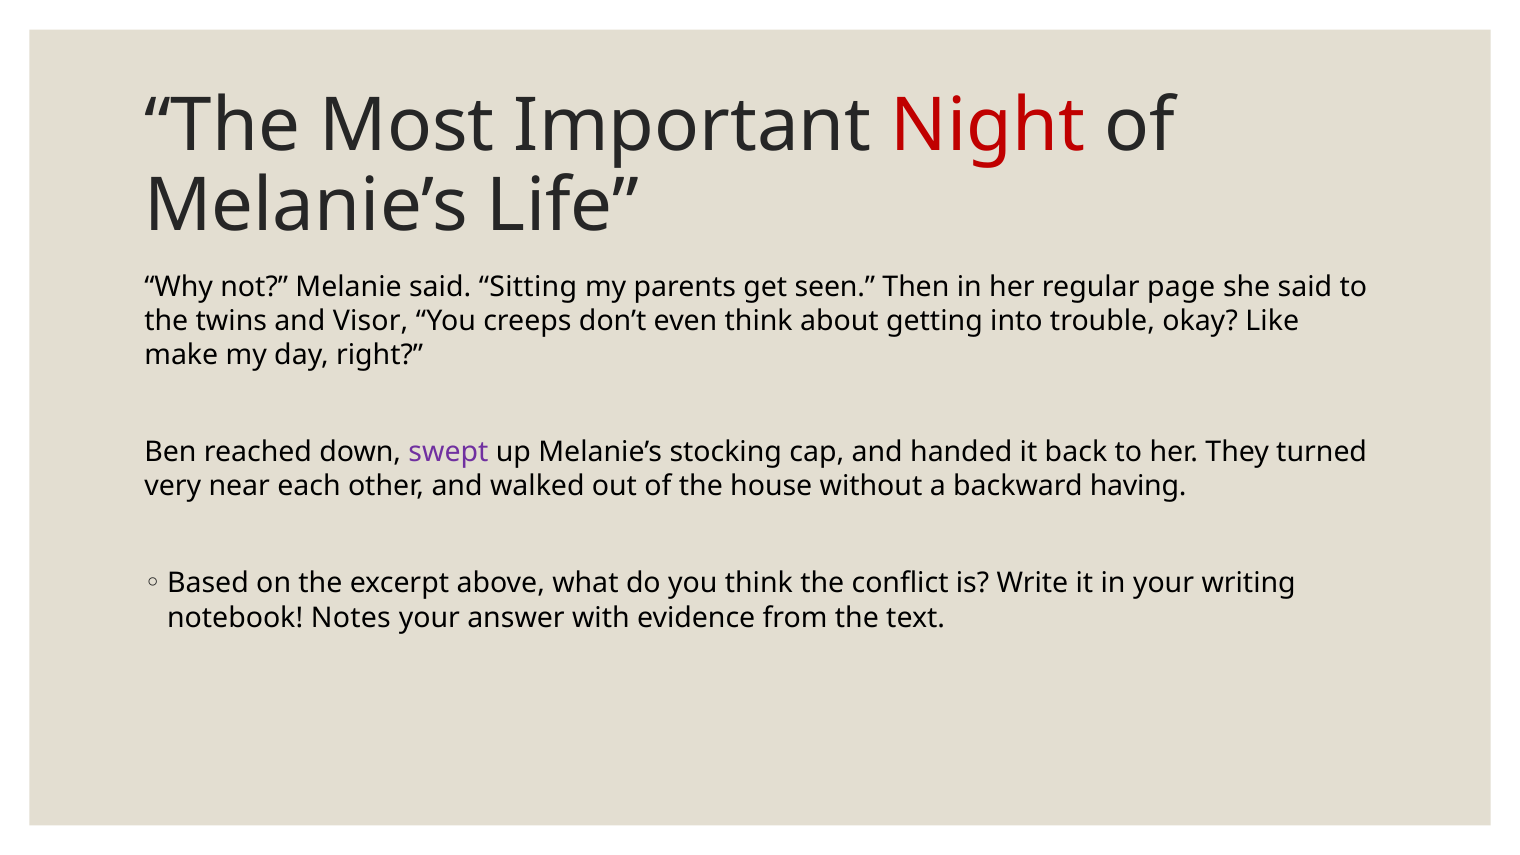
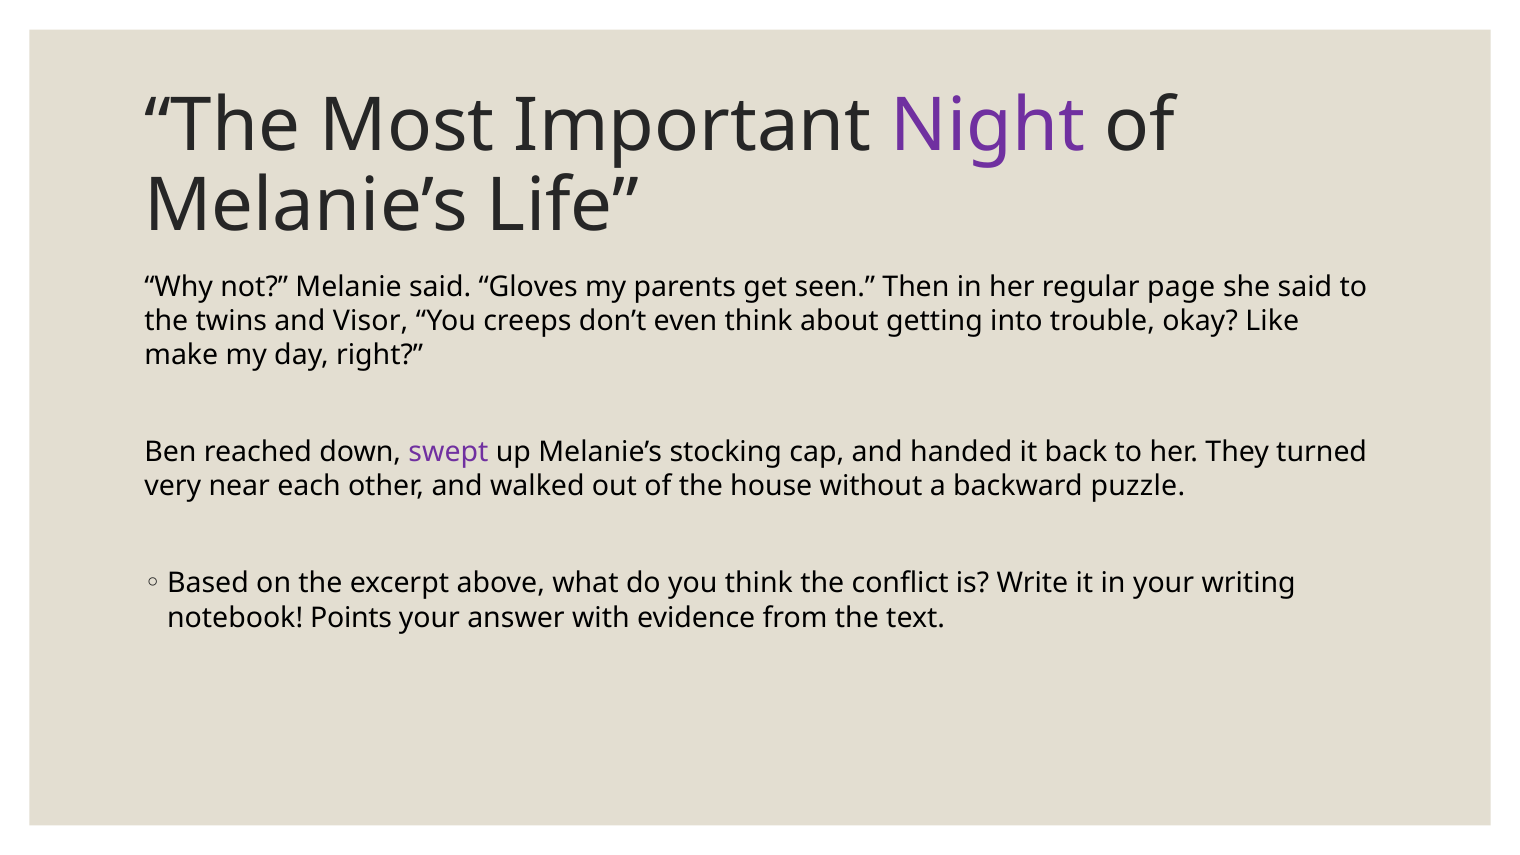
Night colour: red -> purple
Sitting: Sitting -> Gloves
having: having -> puzzle
Notes: Notes -> Points
